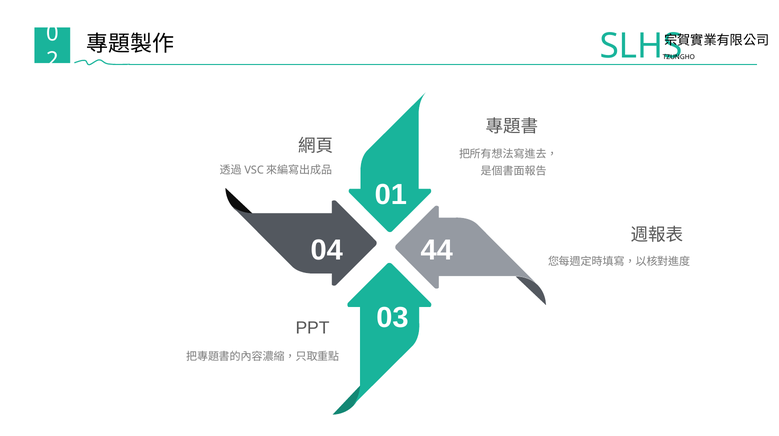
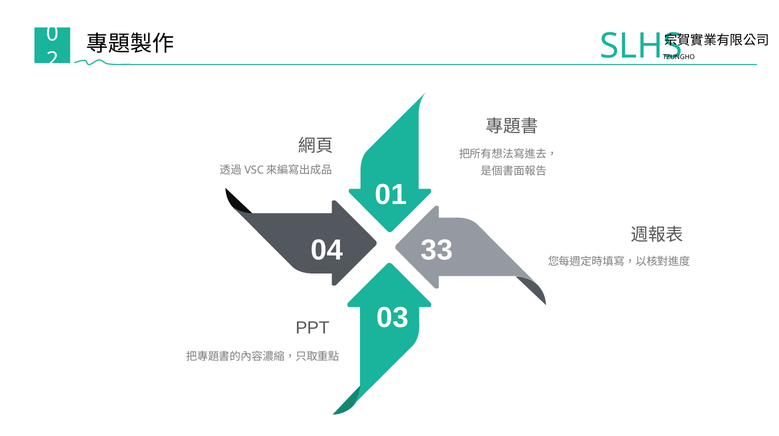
44: 44 -> 33
